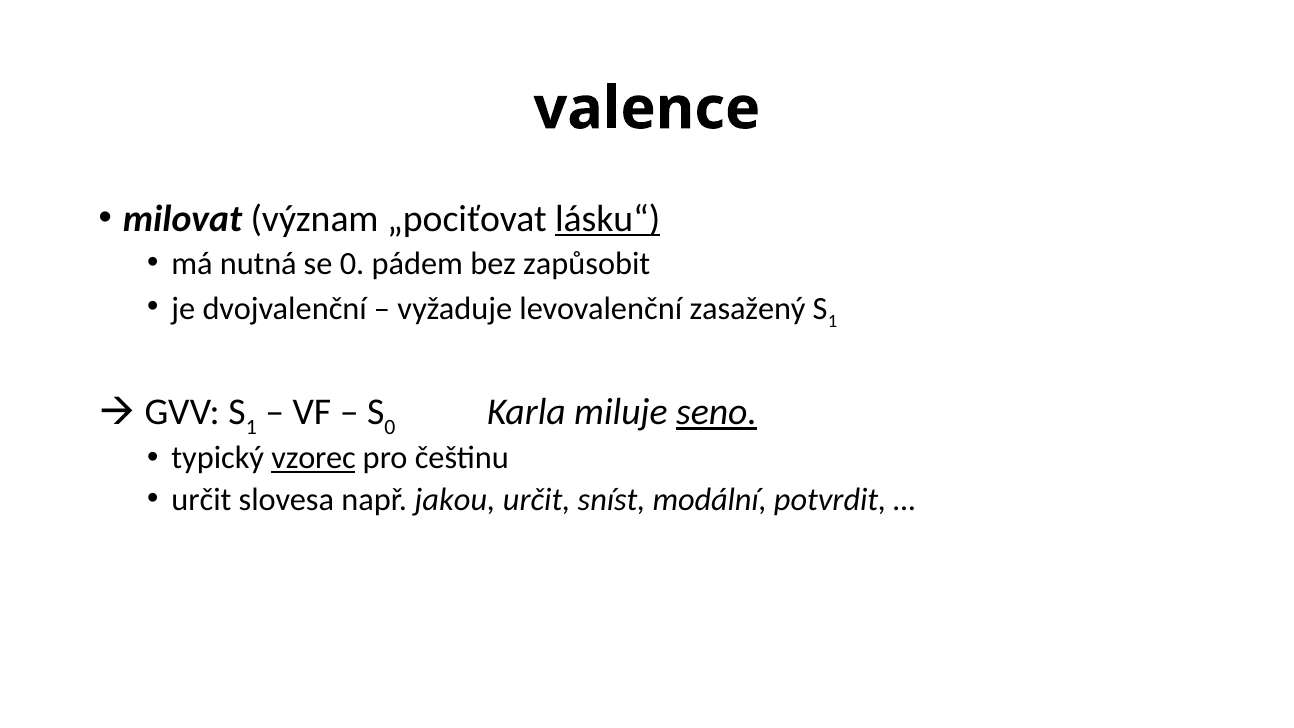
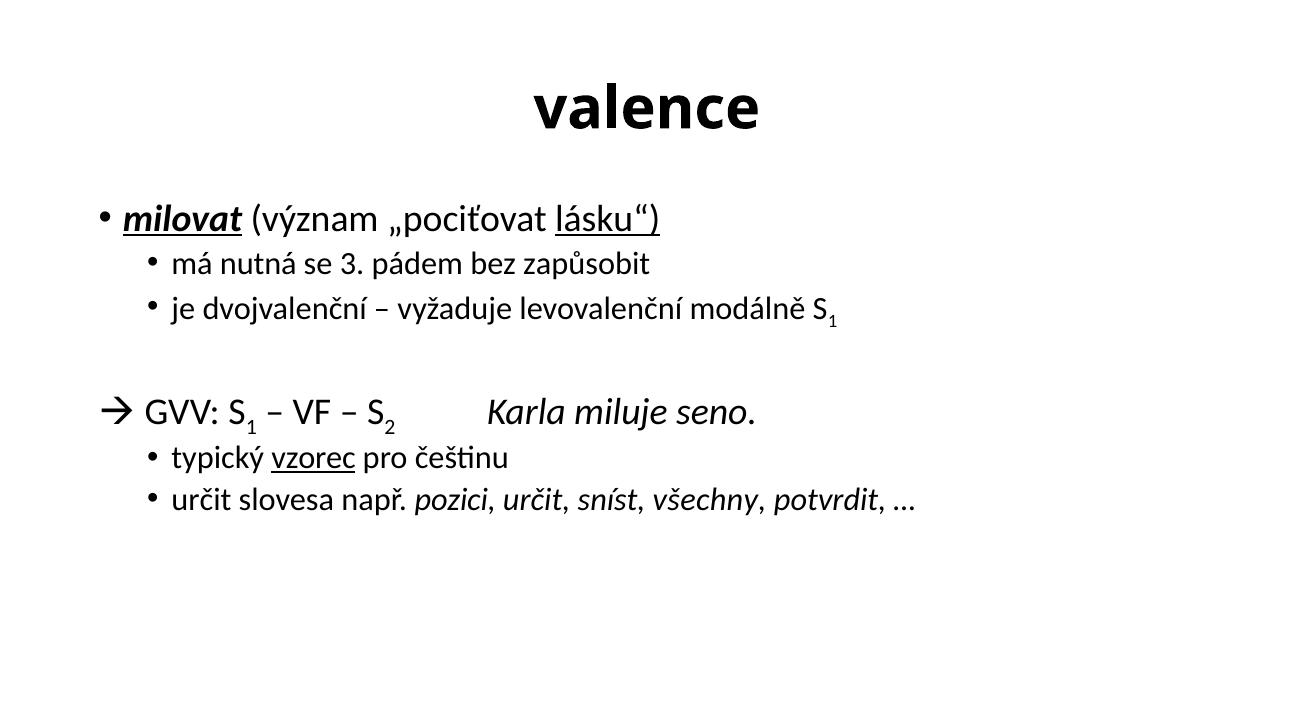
milovat underline: none -> present
se 0: 0 -> 3
zasažený: zasažený -> modálně
0 at (390, 427): 0 -> 2
seno underline: present -> none
jakou: jakou -> pozici
modální: modální -> všechny
